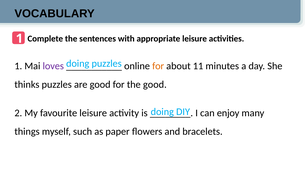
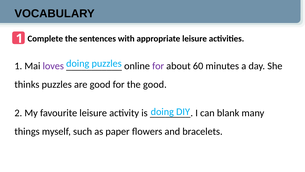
for at (158, 66) colour: orange -> purple
11: 11 -> 60
enjoy: enjoy -> blank
